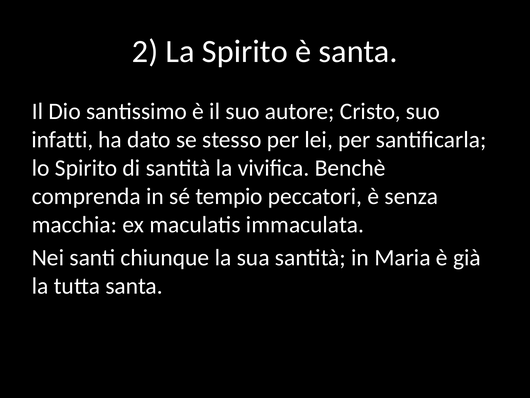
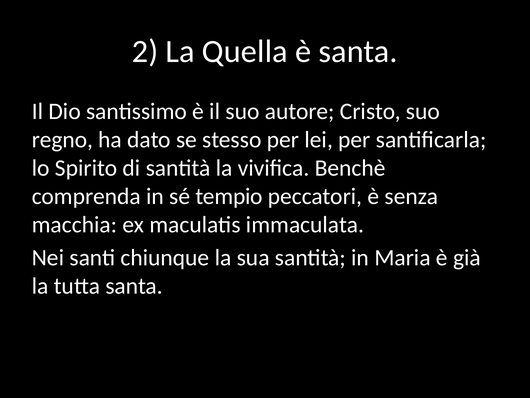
La Spirito: Spirito -> Quella
infatti: infatti -> regno
